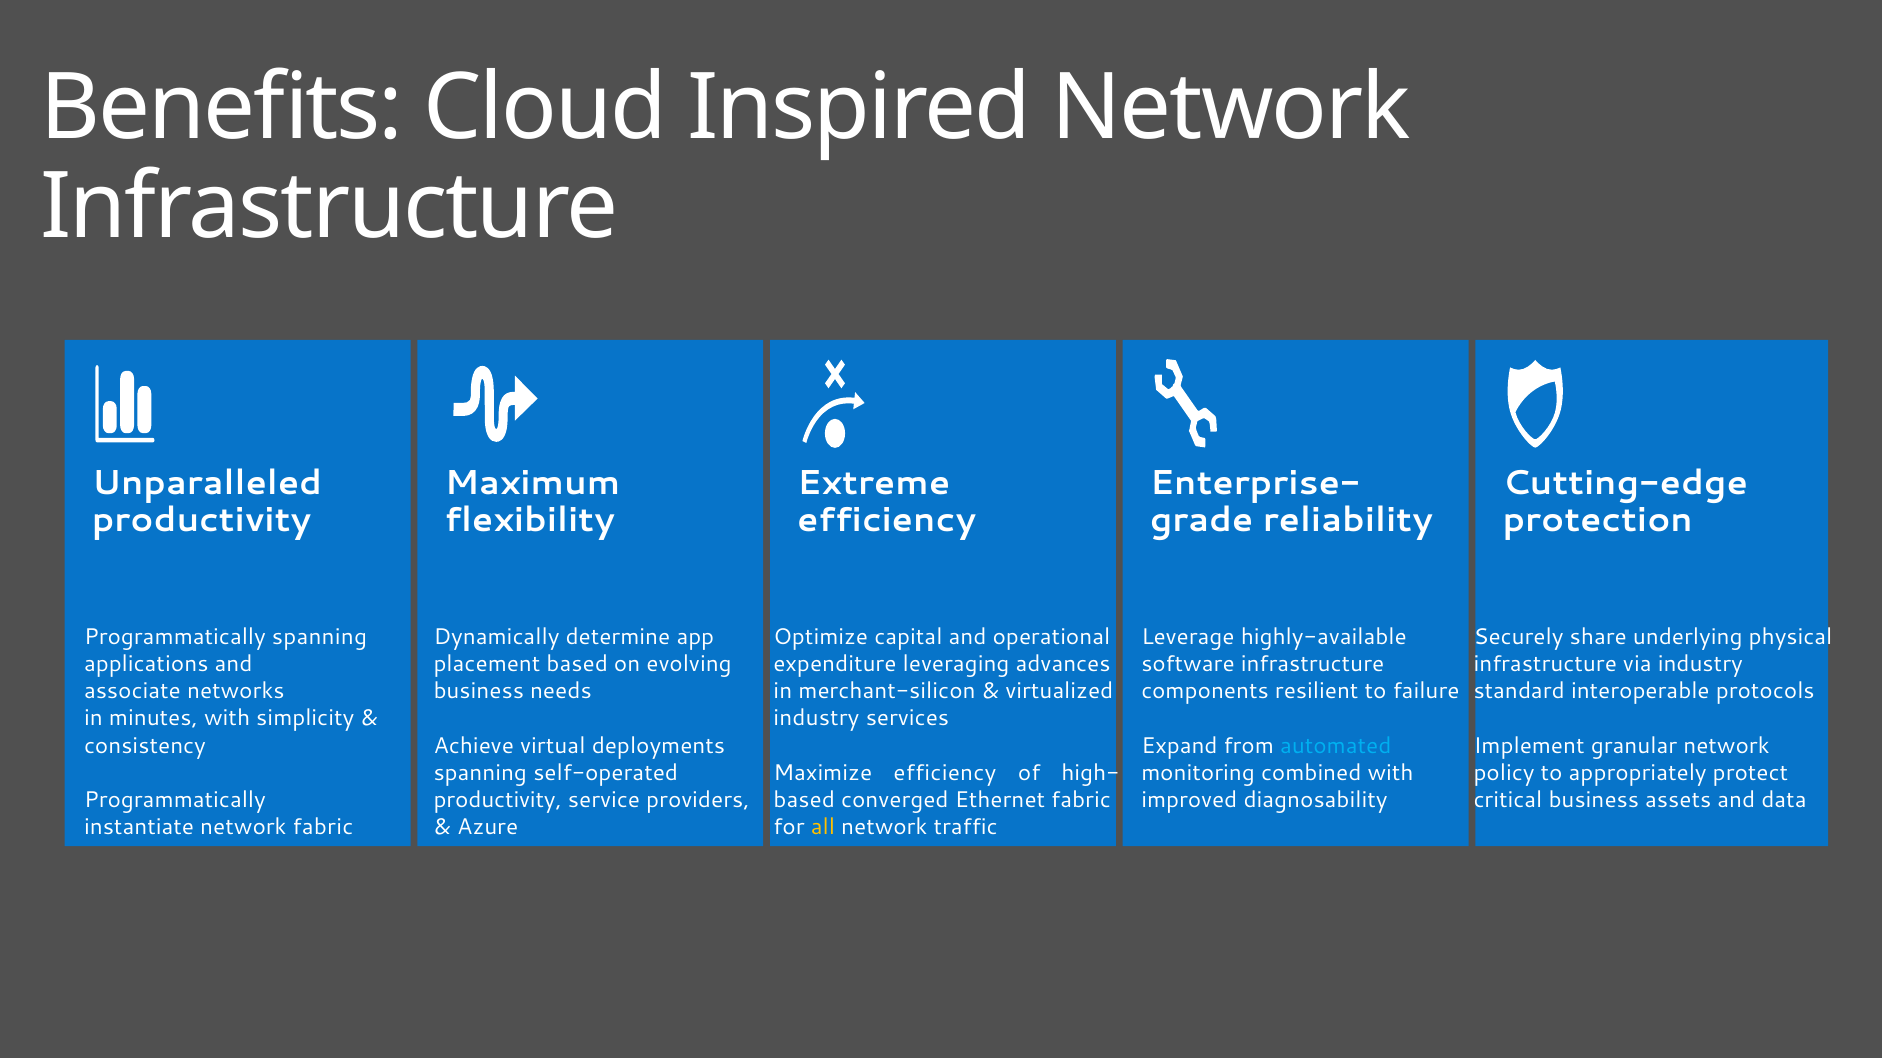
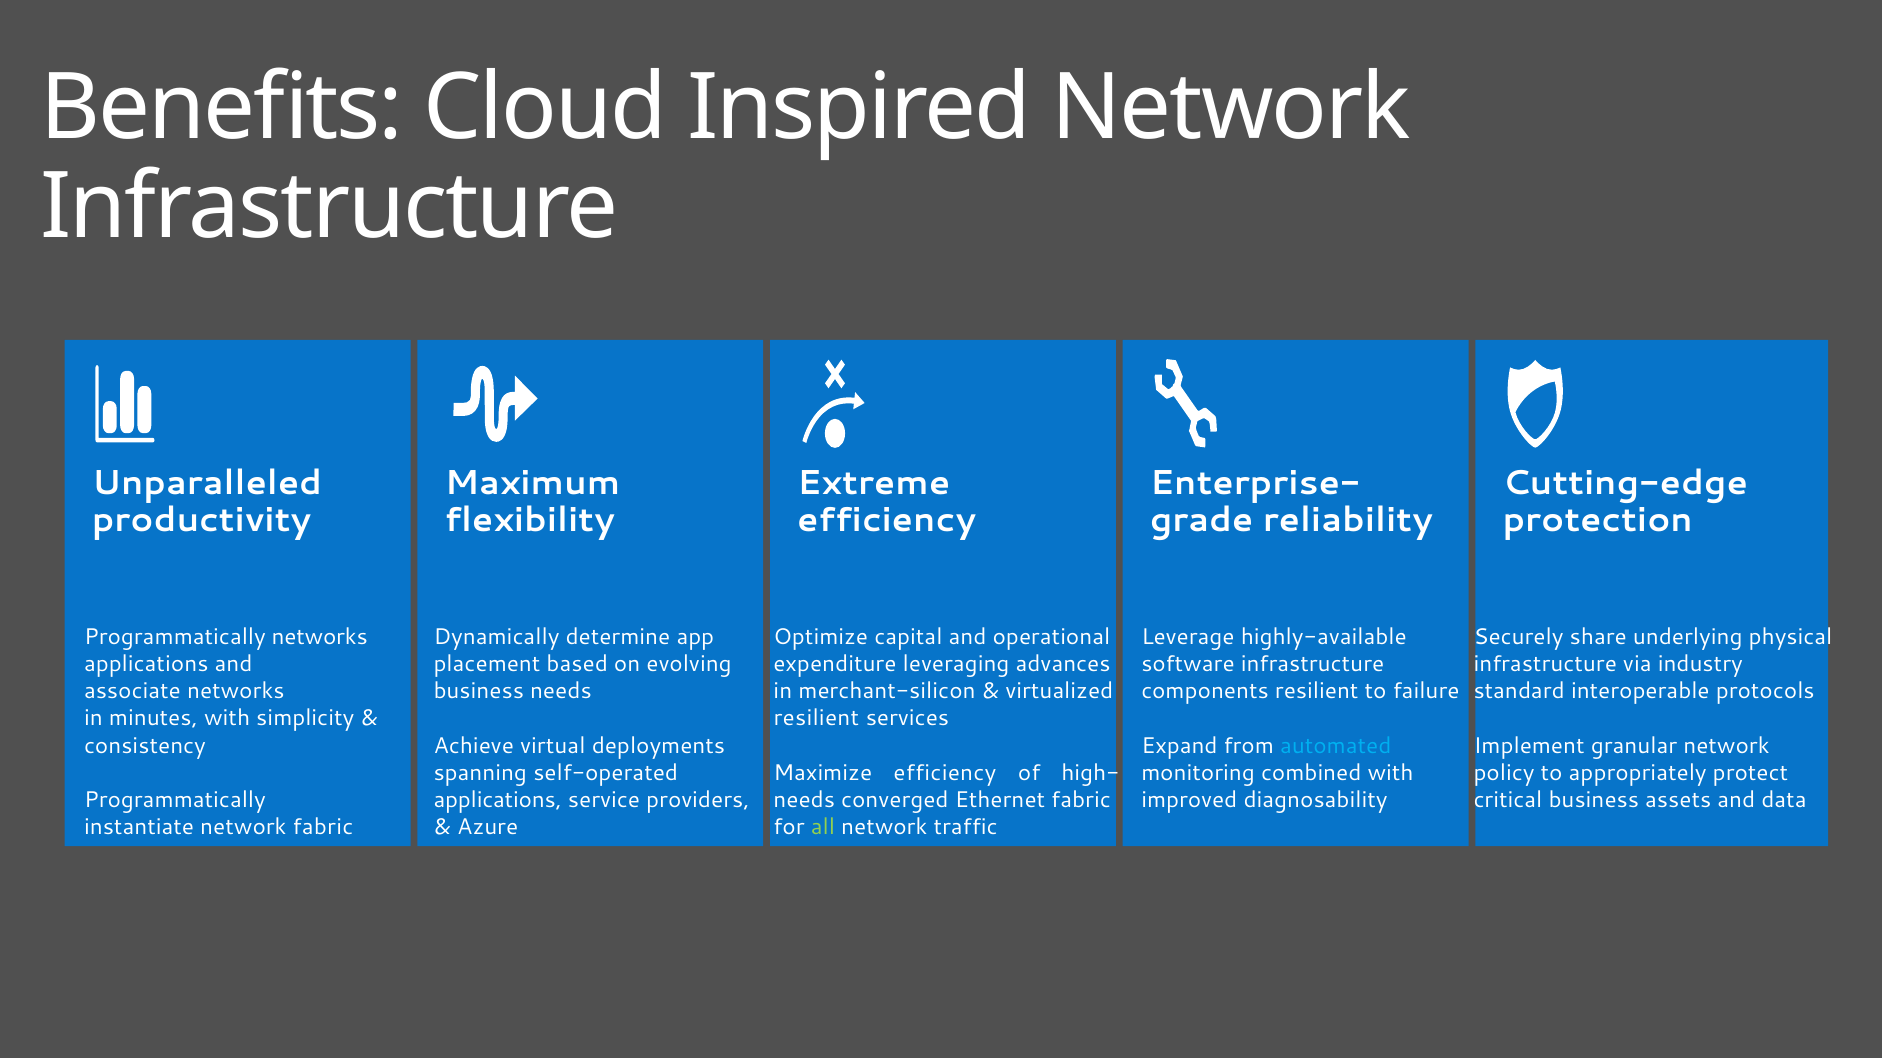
Programmatically spanning: spanning -> networks
industry at (816, 719): industry -> resilient
productivity at (498, 800): productivity -> applications
based at (804, 800): based -> needs
all colour: yellow -> light green
